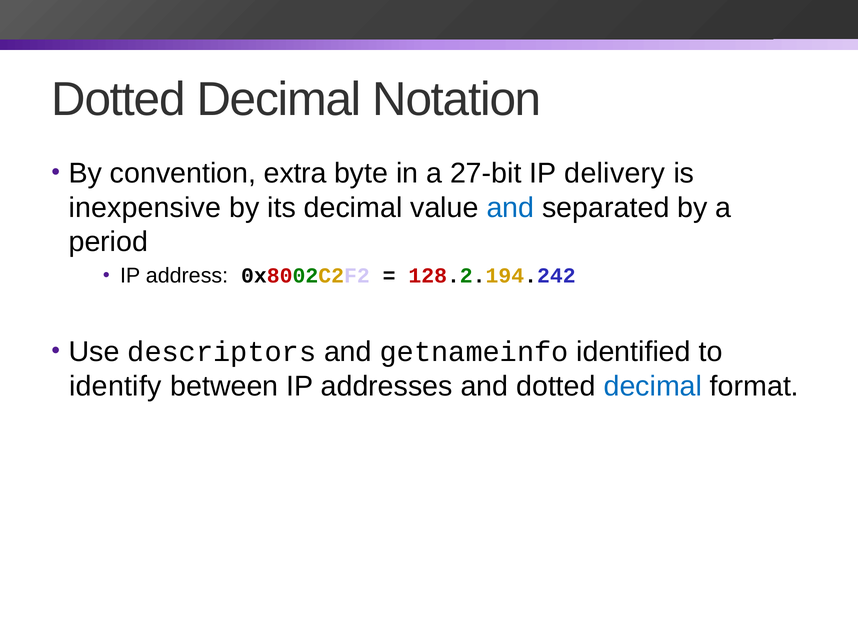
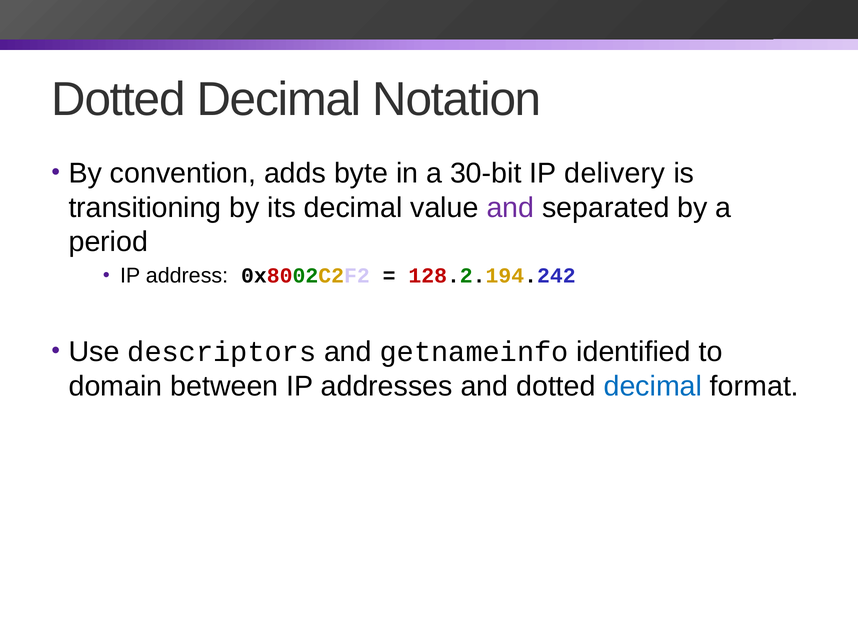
extra: extra -> adds
27-bit: 27-bit -> 30-bit
inexpensive: inexpensive -> transitioning
and at (510, 208) colour: blue -> purple
identify: identify -> domain
